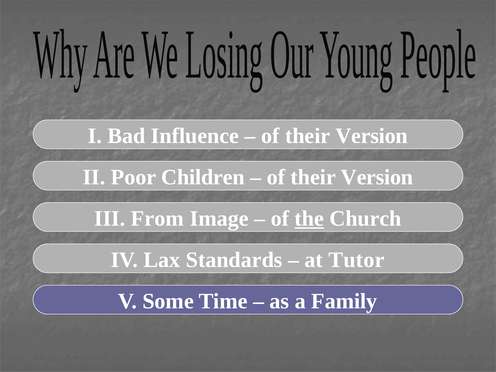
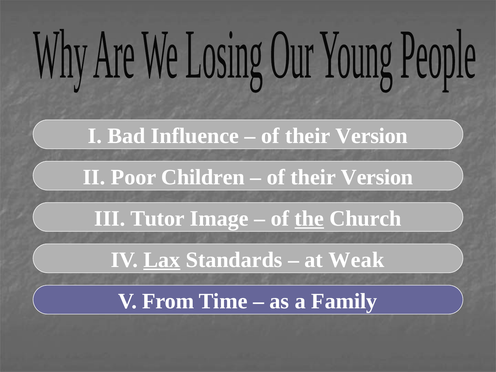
From: From -> Tutor
Lax underline: none -> present
Tutor: Tutor -> Weak
Some: Some -> From
